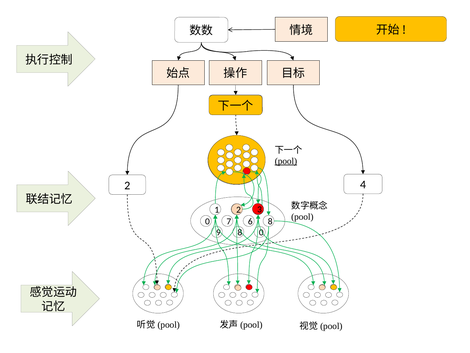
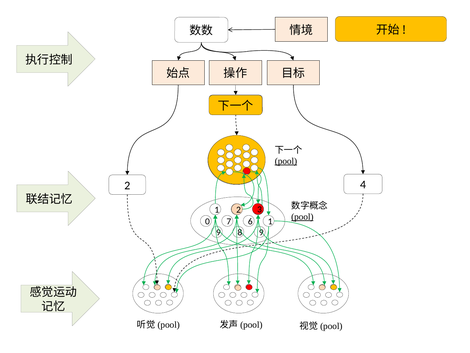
pool at (302, 216) underline: none -> present
8 at (270, 221): 8 -> 1
9 0: 0 -> 9
